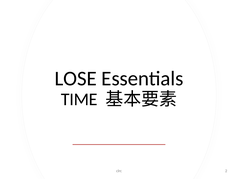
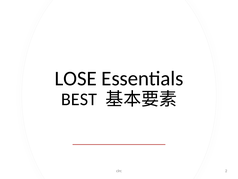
TIME: TIME -> BEST
